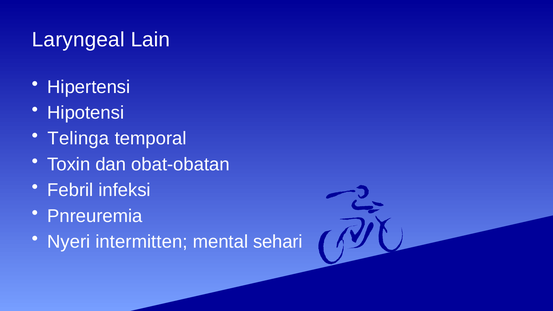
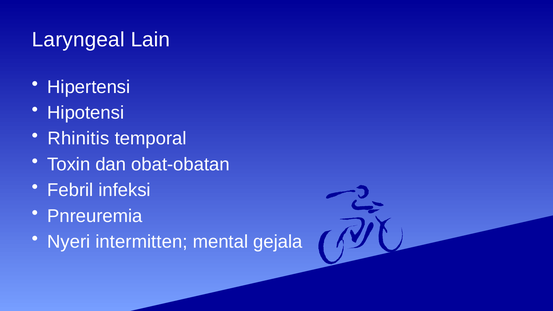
Telinga: Telinga -> Rhinitis
sehari: sehari -> gejala
